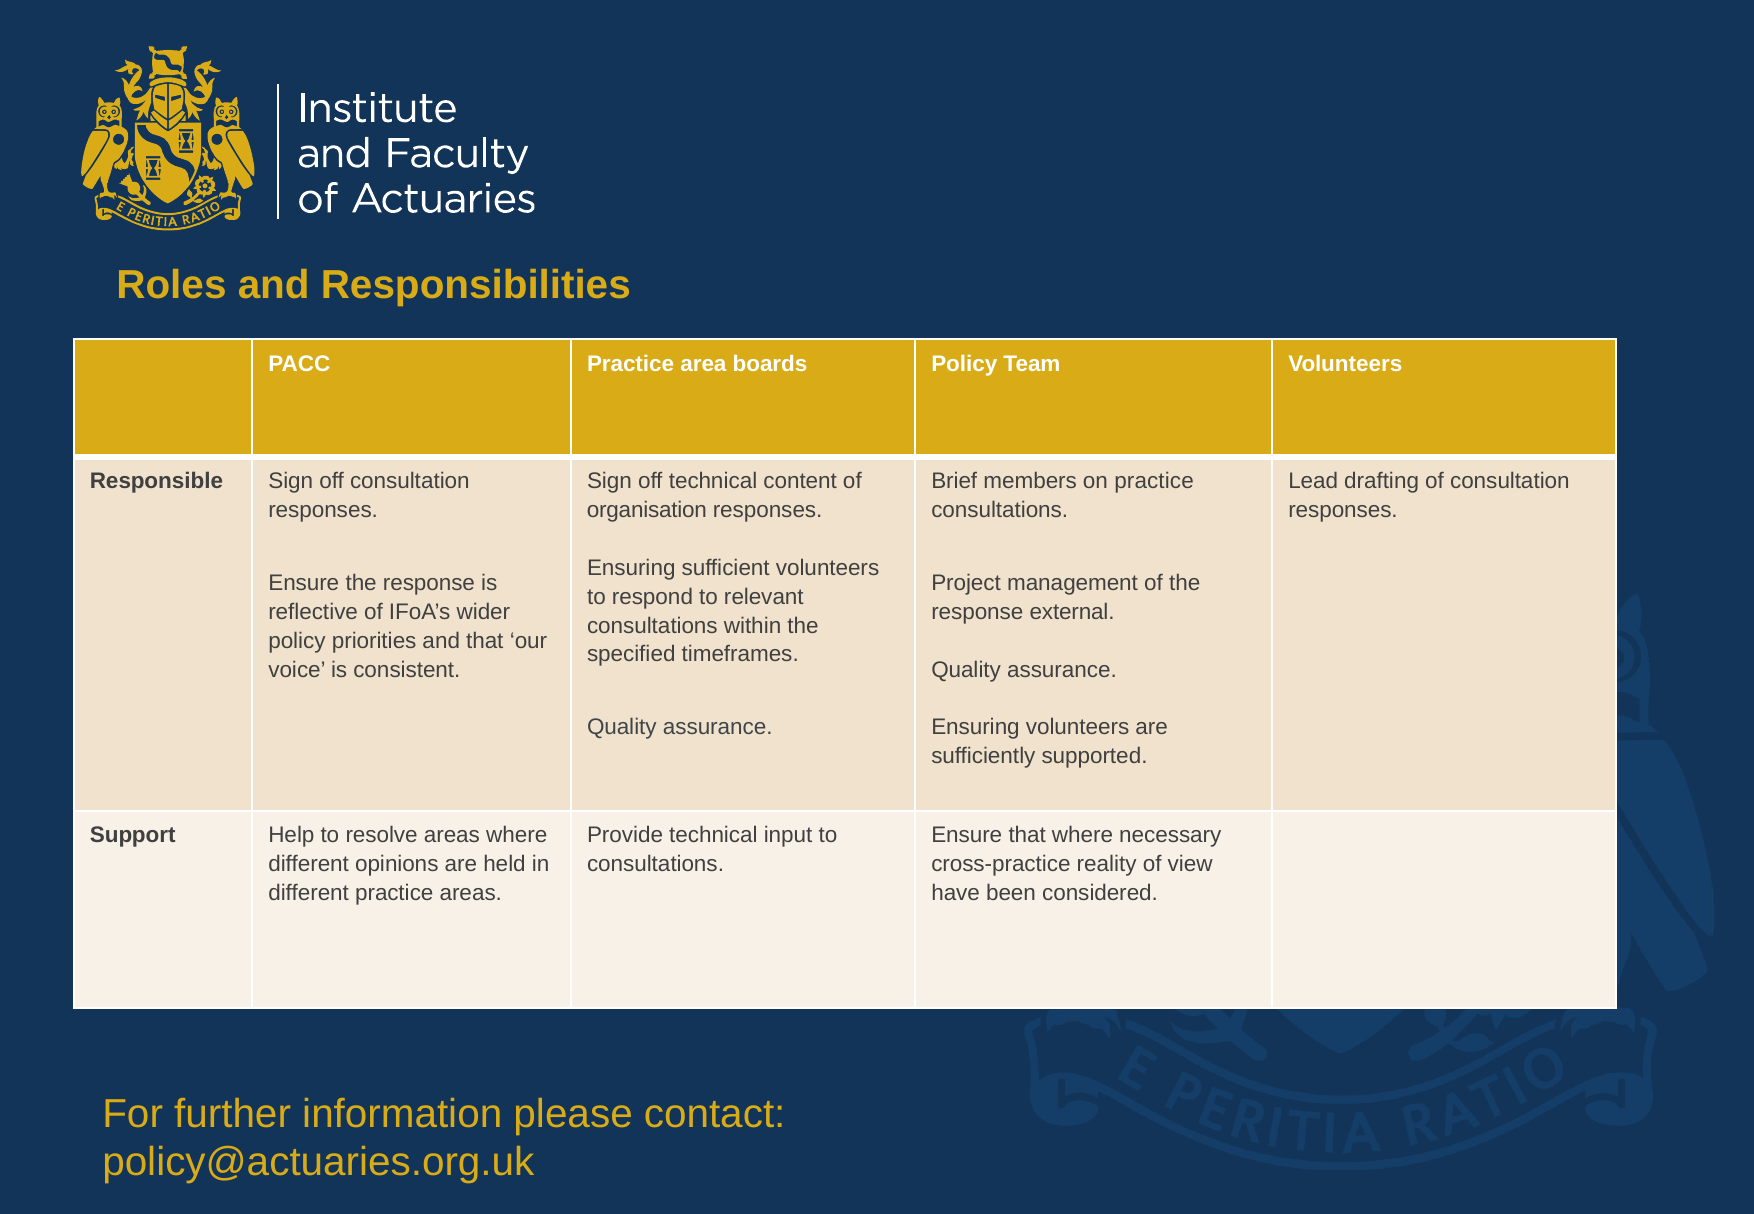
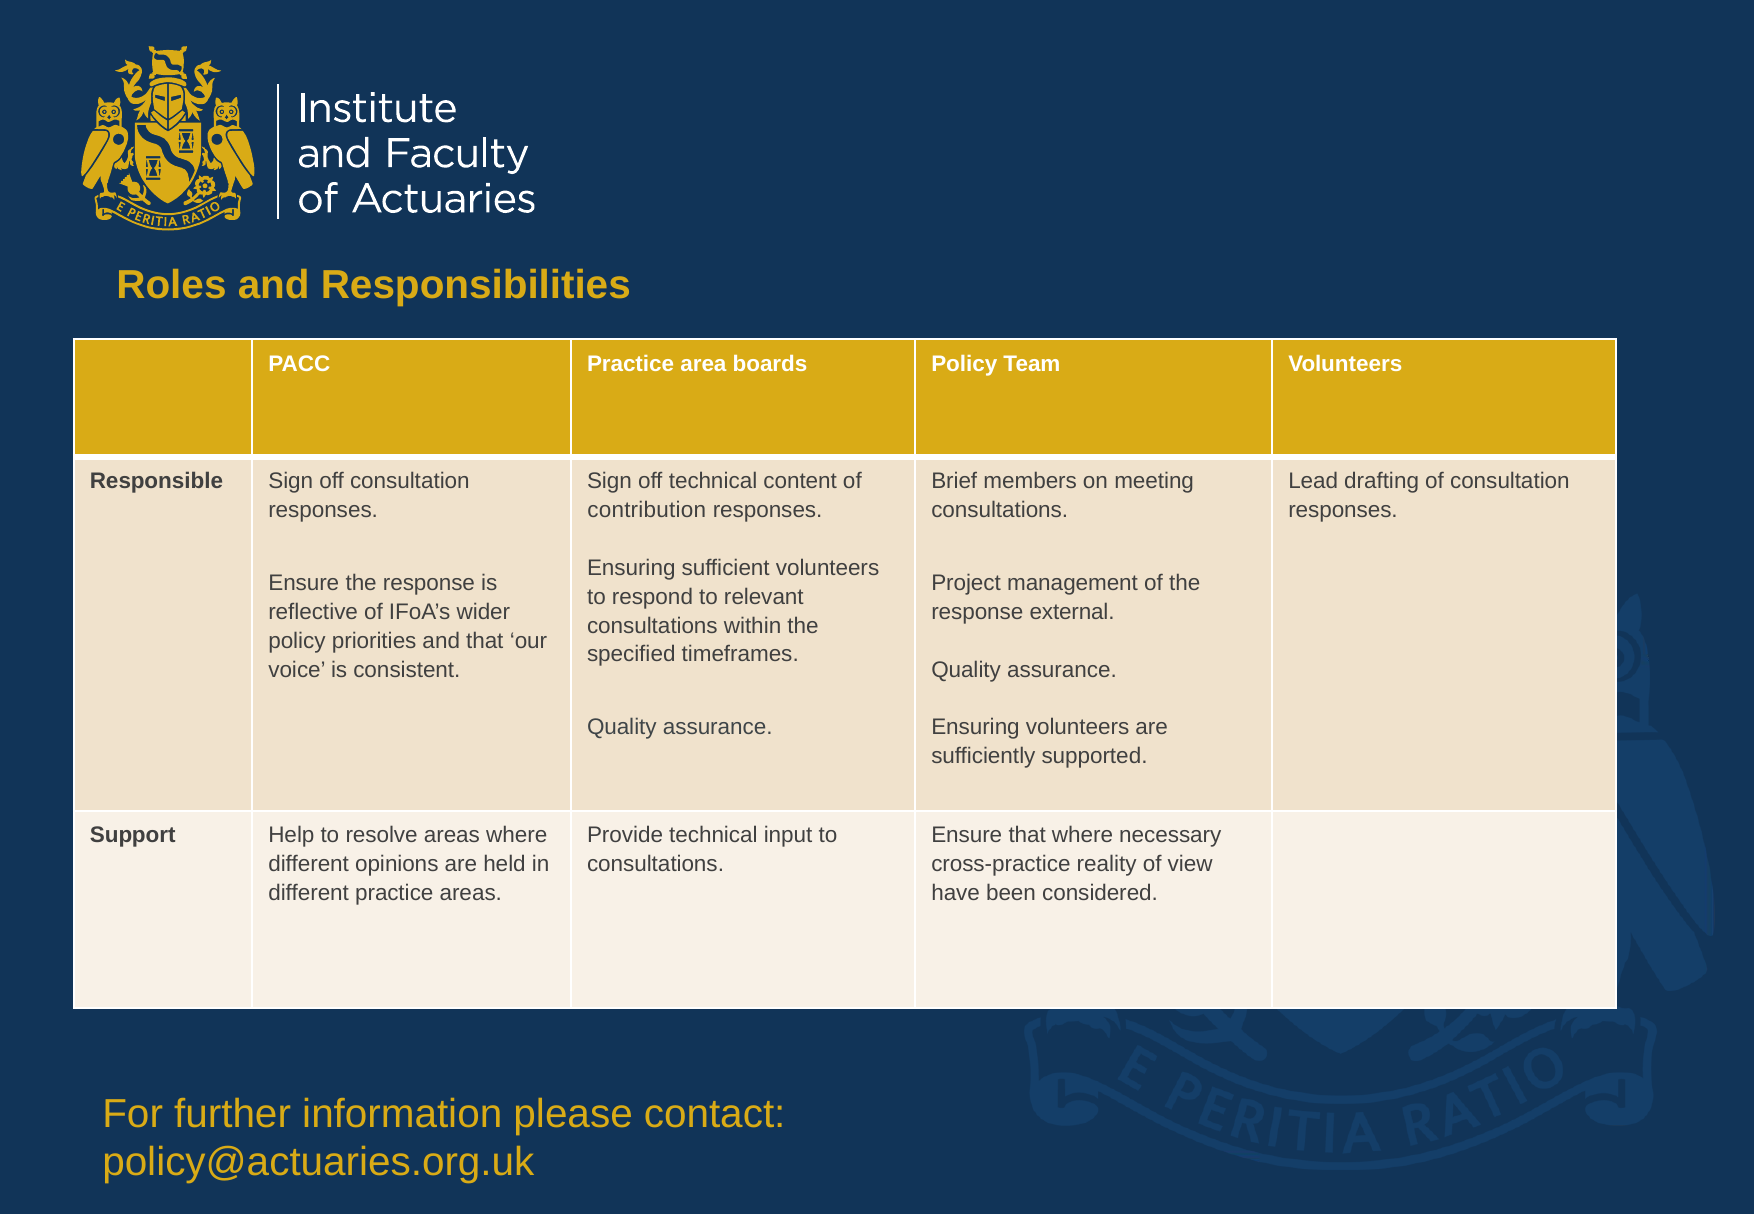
on practice: practice -> meeting
organisation: organisation -> contribution
